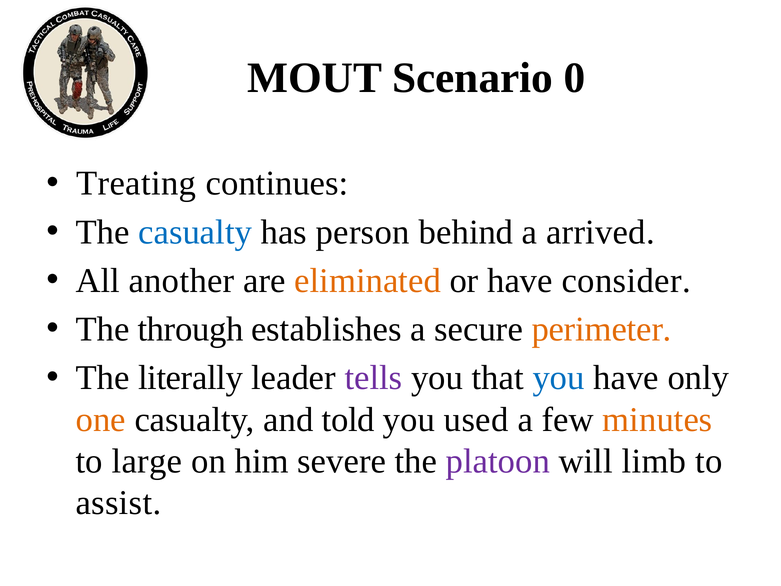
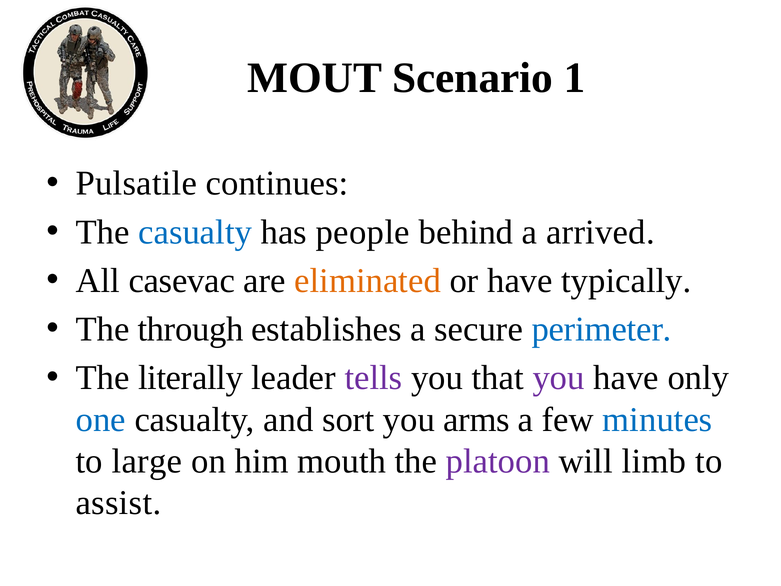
0: 0 -> 1
Treating: Treating -> Pulsatile
person: person -> people
another: another -> casevac
consider: consider -> typically
perimeter colour: orange -> blue
you at (559, 378) colour: blue -> purple
one colour: orange -> blue
told: told -> sort
used: used -> arms
minutes colour: orange -> blue
severe: severe -> mouth
